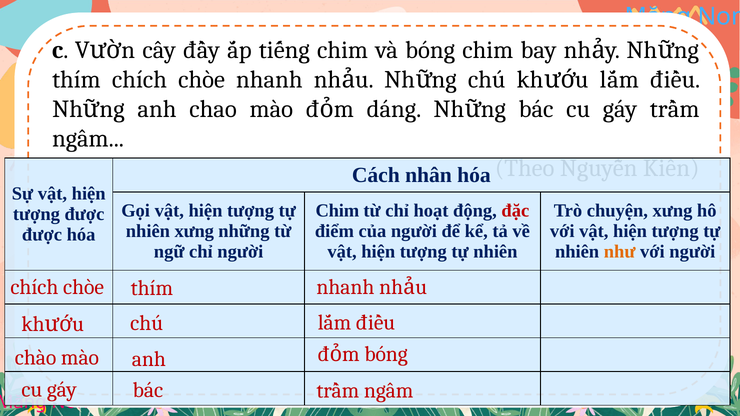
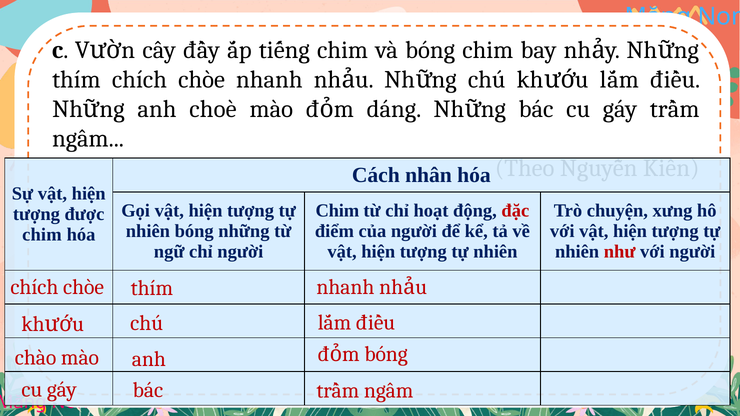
chao: chao -> choè
nhiên xưng: xưng -> bóng
được at (42, 235): được -> chim
như colour: orange -> red
